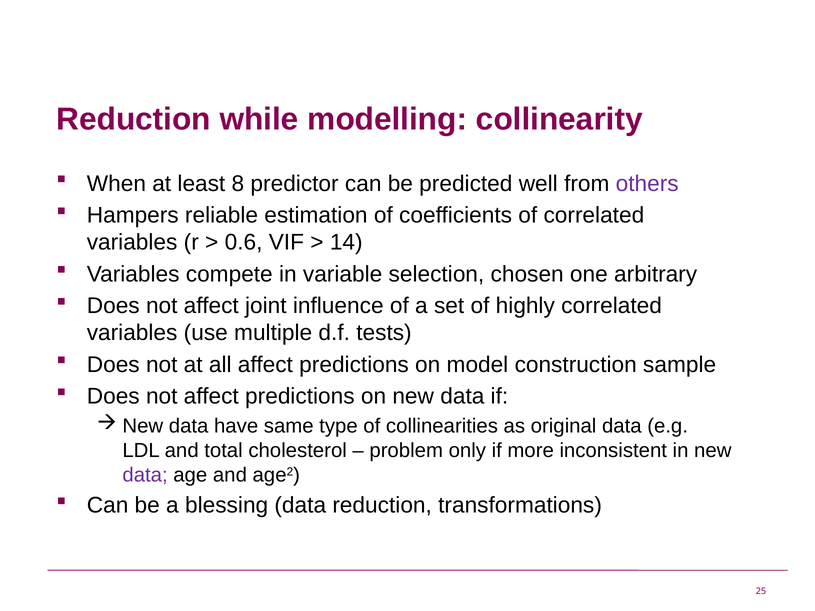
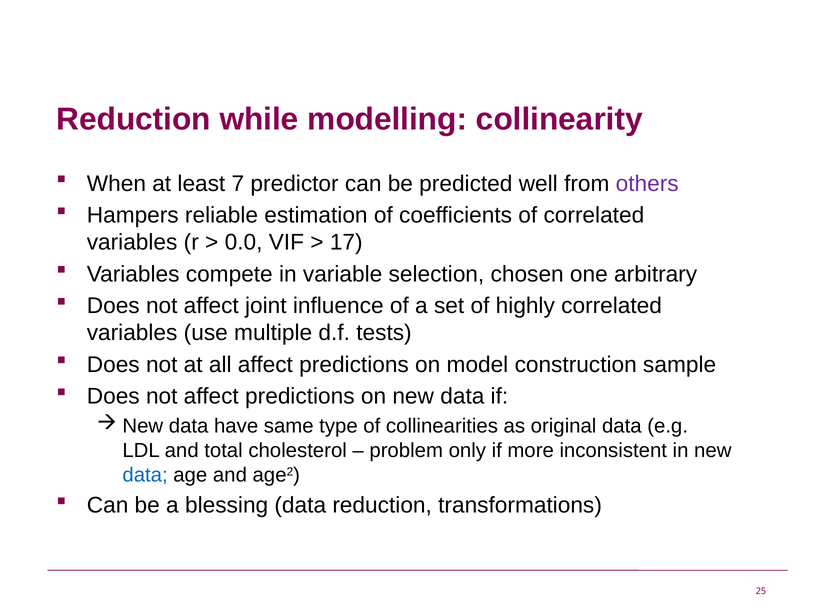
8: 8 -> 7
0.6: 0.6 -> 0.0
14: 14 -> 17
data at (145, 475) colour: purple -> blue
